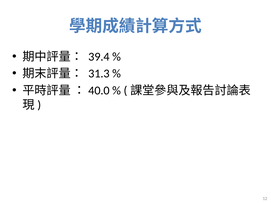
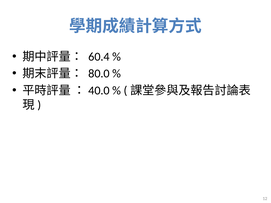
39.4: 39.4 -> 60.4
31.3: 31.3 -> 80.0
